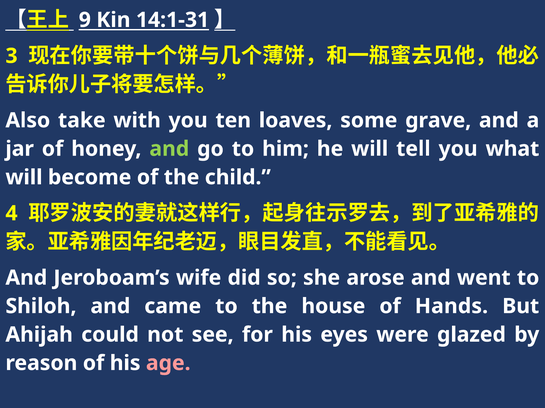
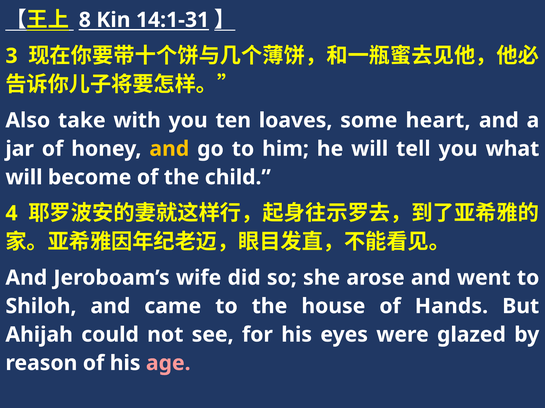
9: 9 -> 8
grave: grave -> heart
and at (169, 149) colour: light green -> yellow
